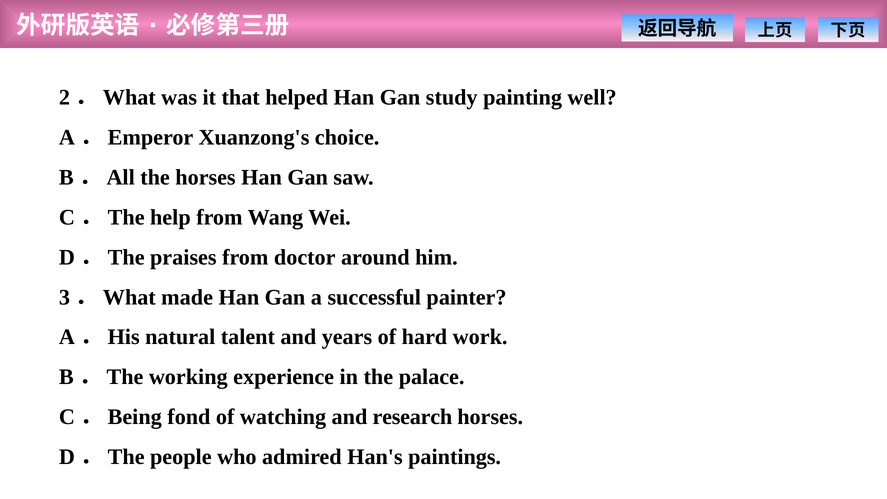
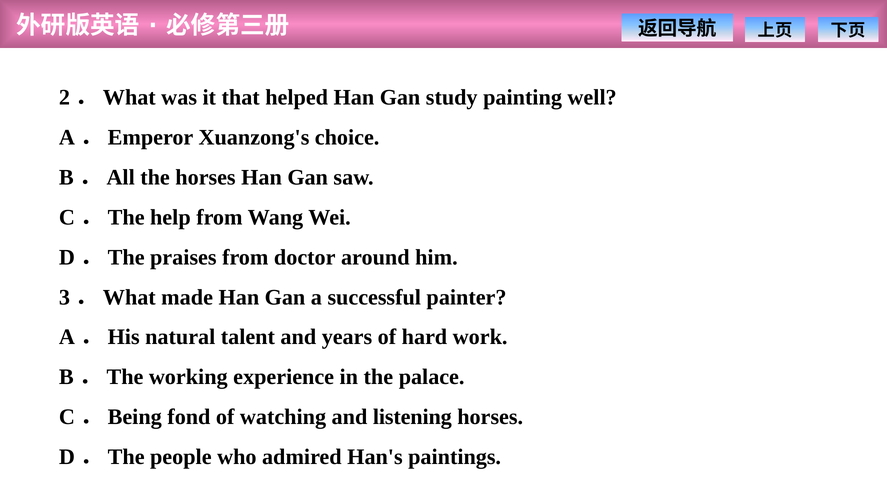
research: research -> listening
